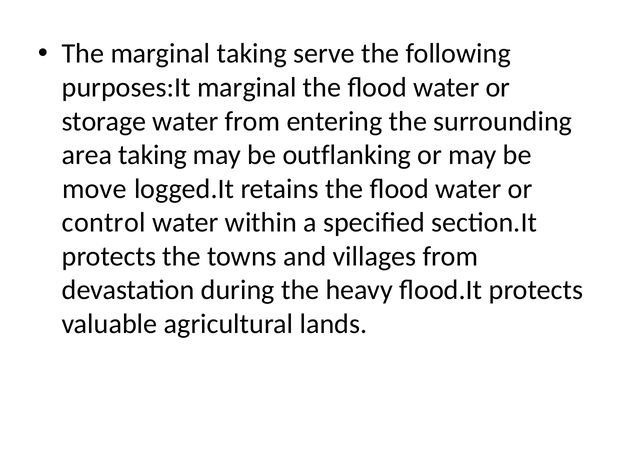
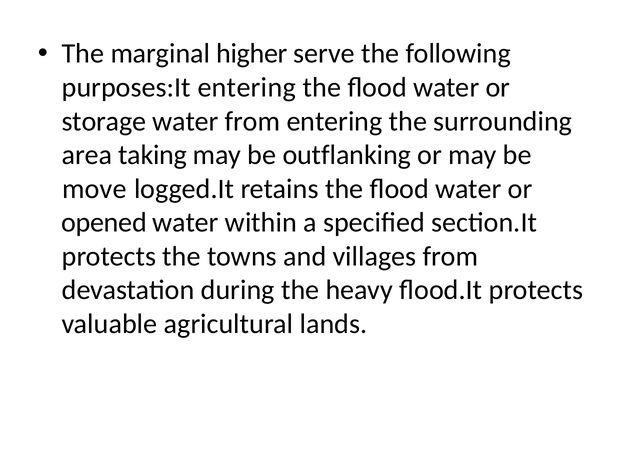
marginal taking: taking -> higher
marginal at (247, 87): marginal -> entering
control: control -> opened
